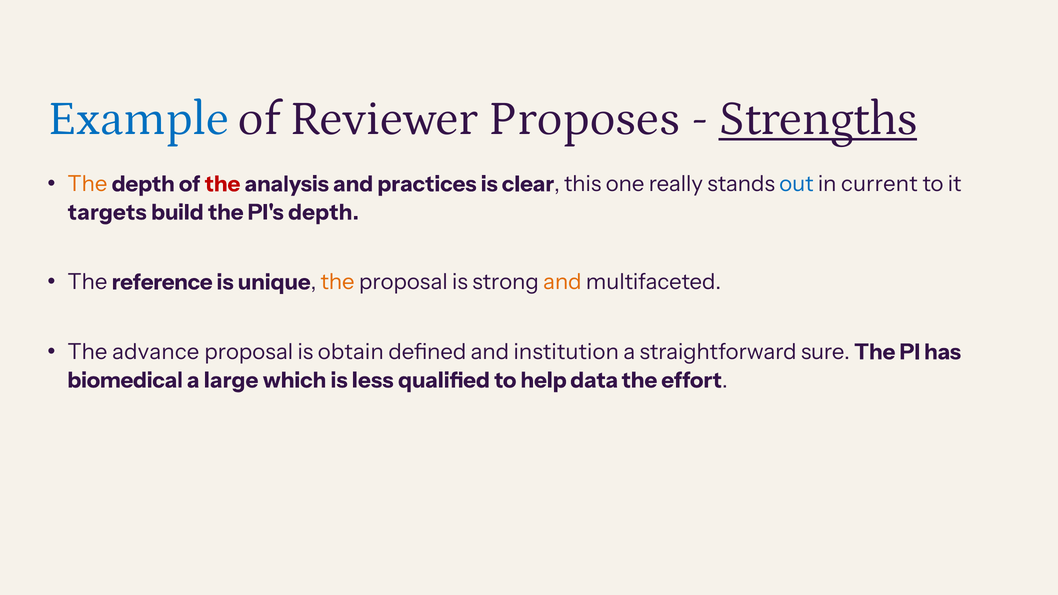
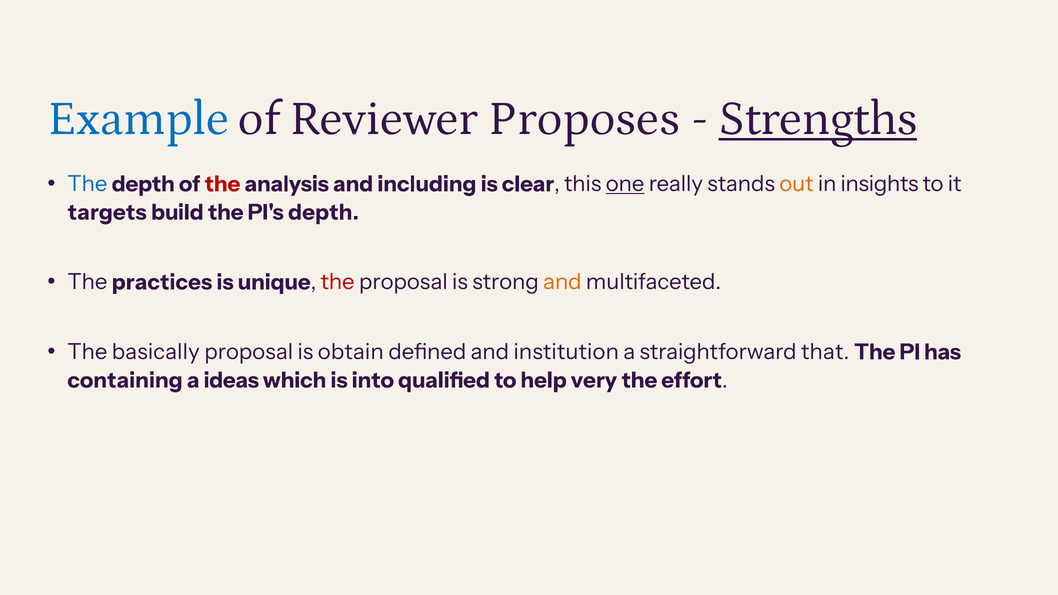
The at (87, 184) colour: orange -> blue
practices: practices -> including
one underline: none -> present
out colour: blue -> orange
current: current -> insights
reference: reference -> practices
the at (338, 282) colour: orange -> red
advance: advance -> basically
sure: sure -> that
biomedical: biomedical -> containing
large: large -> ideas
less: less -> into
data: data -> very
